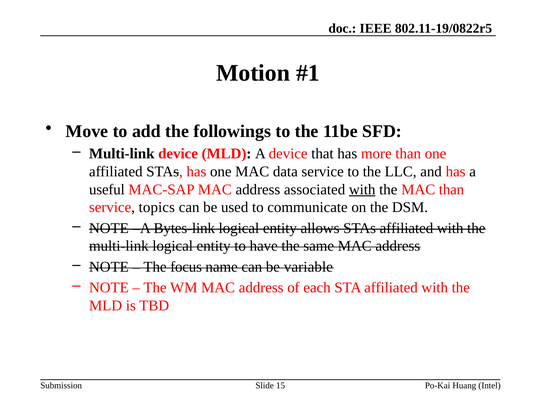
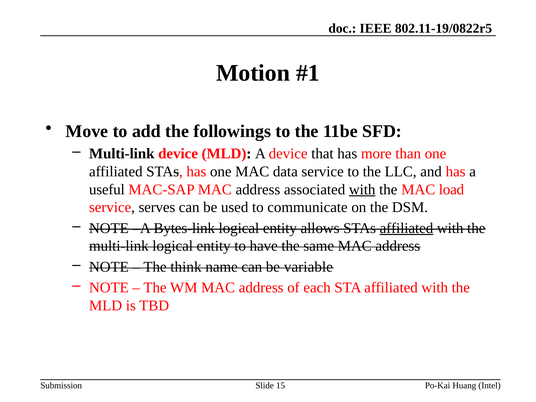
MAC than: than -> load
topics: topics -> serves
affiliated at (406, 228) underline: none -> present
focus: focus -> think
